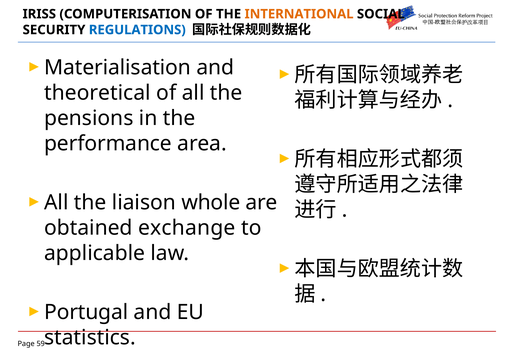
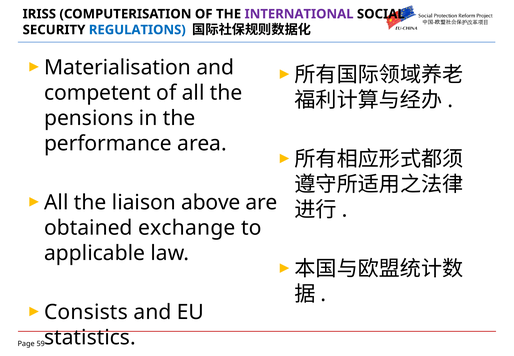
INTERNATIONAL colour: orange -> purple
theoretical: theoretical -> competent
whole: whole -> above
Portugal: Portugal -> Consists
